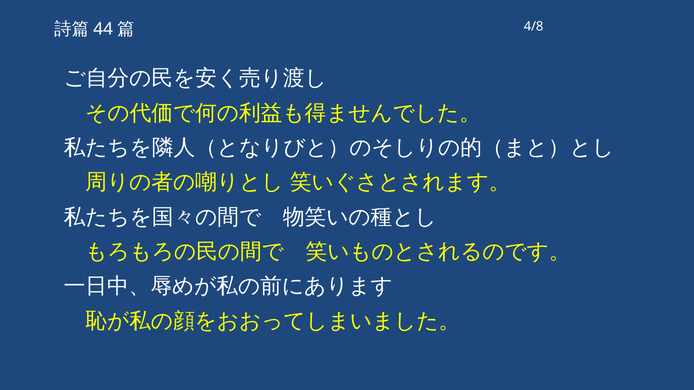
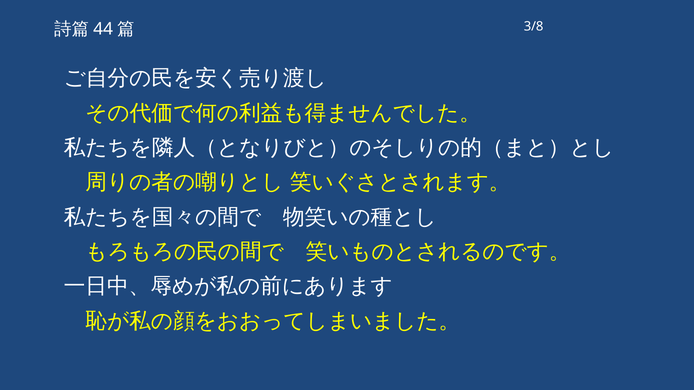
4/8: 4/8 -> 3/8
